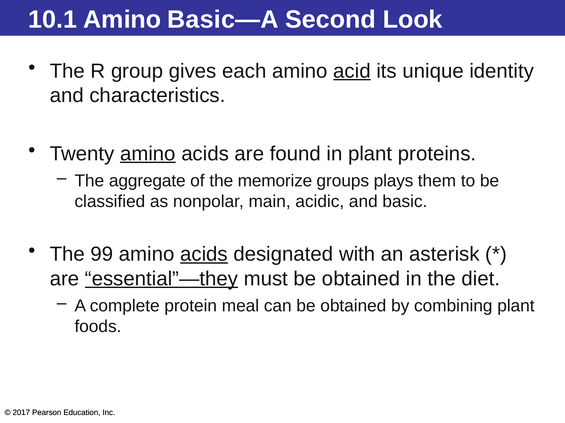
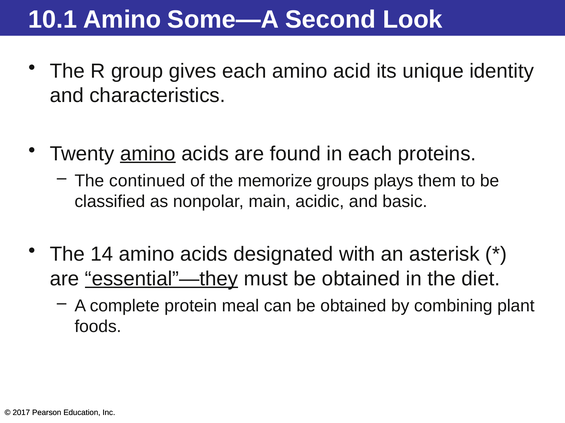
Basic—A: Basic—A -> Some—A
acid underline: present -> none
in plant: plant -> each
aggregate: aggregate -> continued
99: 99 -> 14
acids at (204, 255) underline: present -> none
